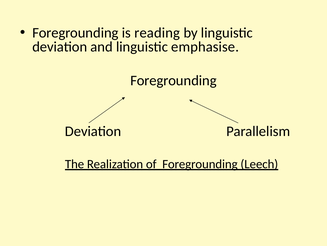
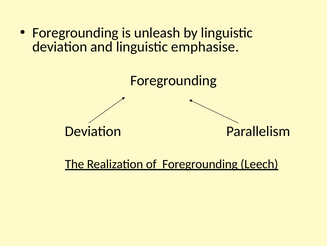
reading: reading -> unleash
